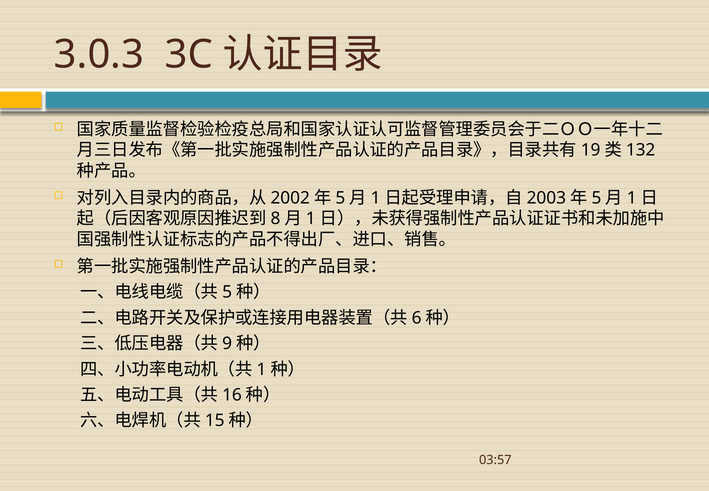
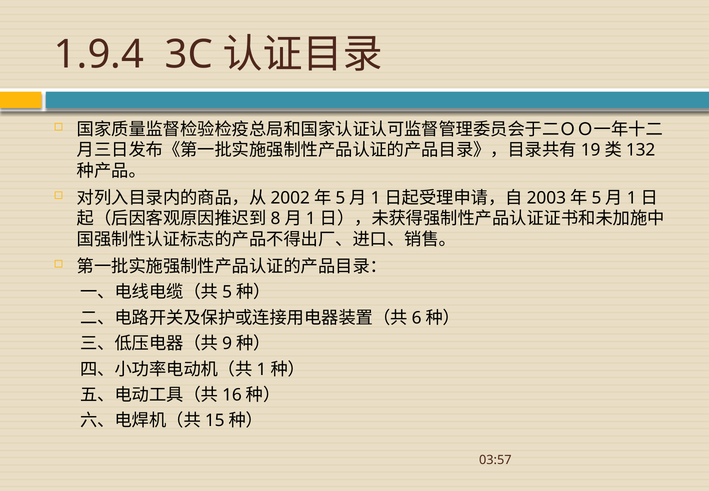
3.0.3: 3.0.3 -> 1.9.4
